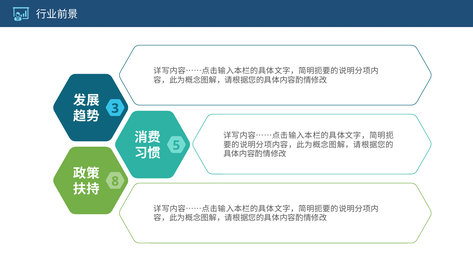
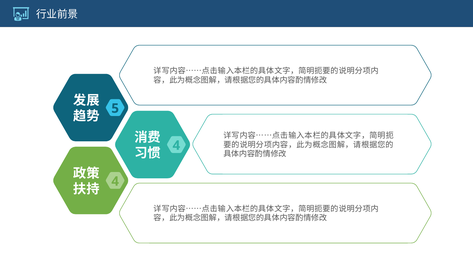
3: 3 -> 5
5 at (176, 145): 5 -> 4
8 at (115, 181): 8 -> 4
